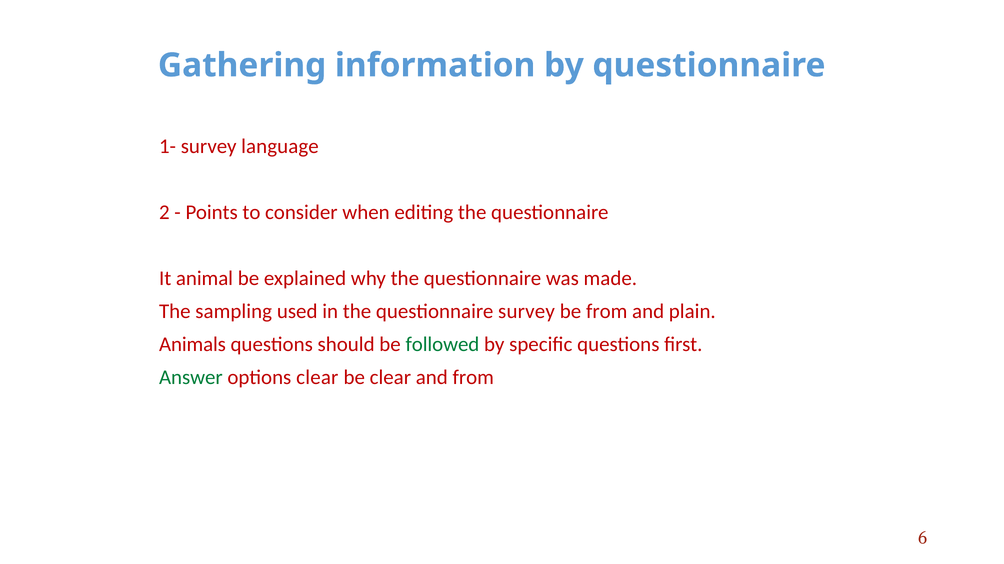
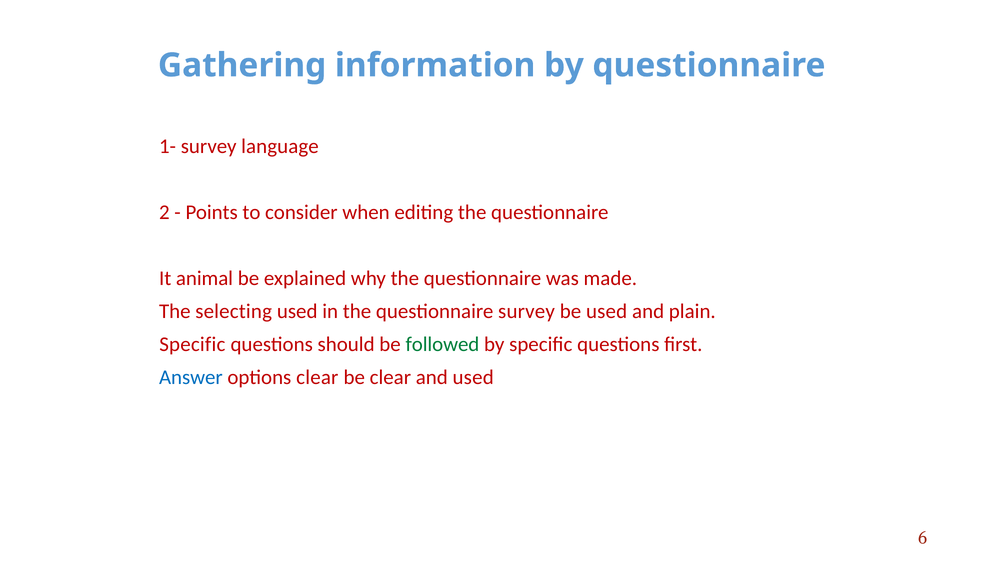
sampling: sampling -> selecting
be from: from -> used
Animals at (192, 345): Animals -> Specific
Answer colour: green -> blue
and from: from -> used
